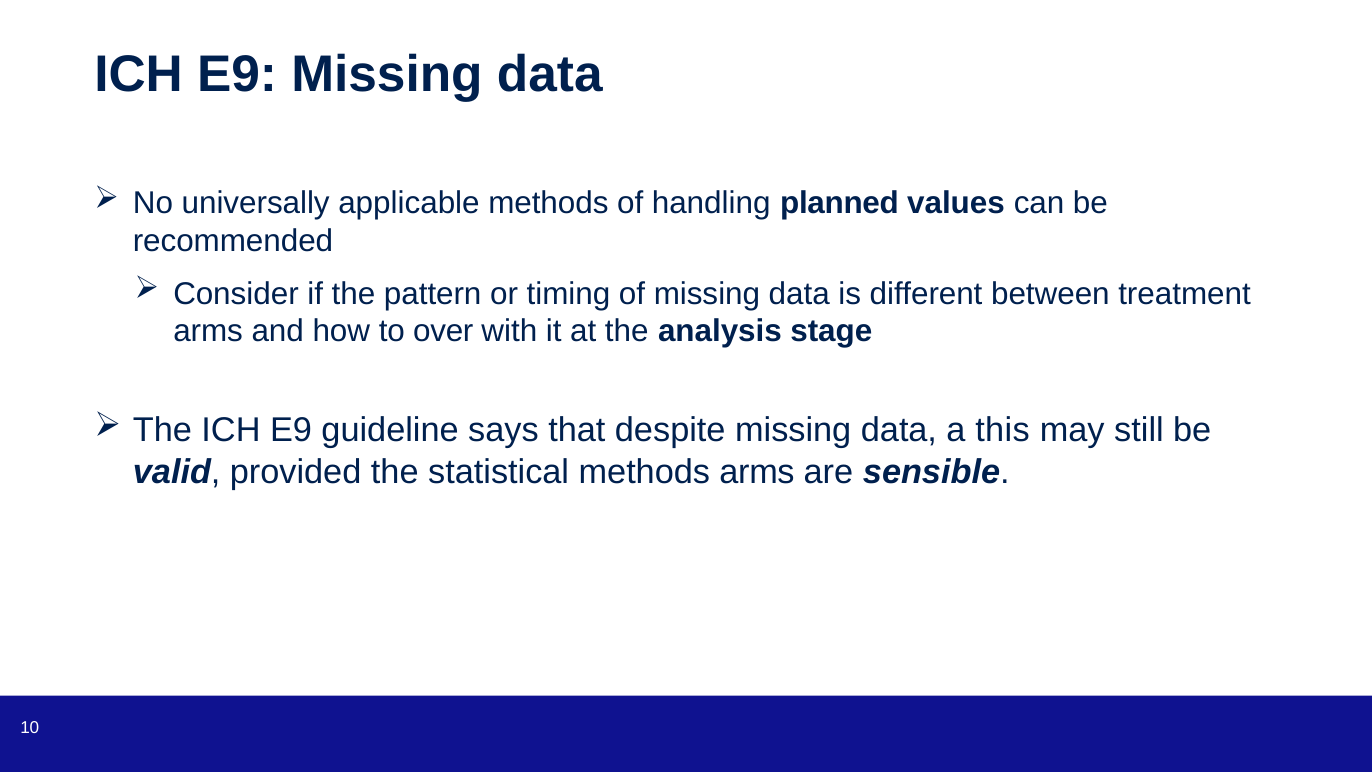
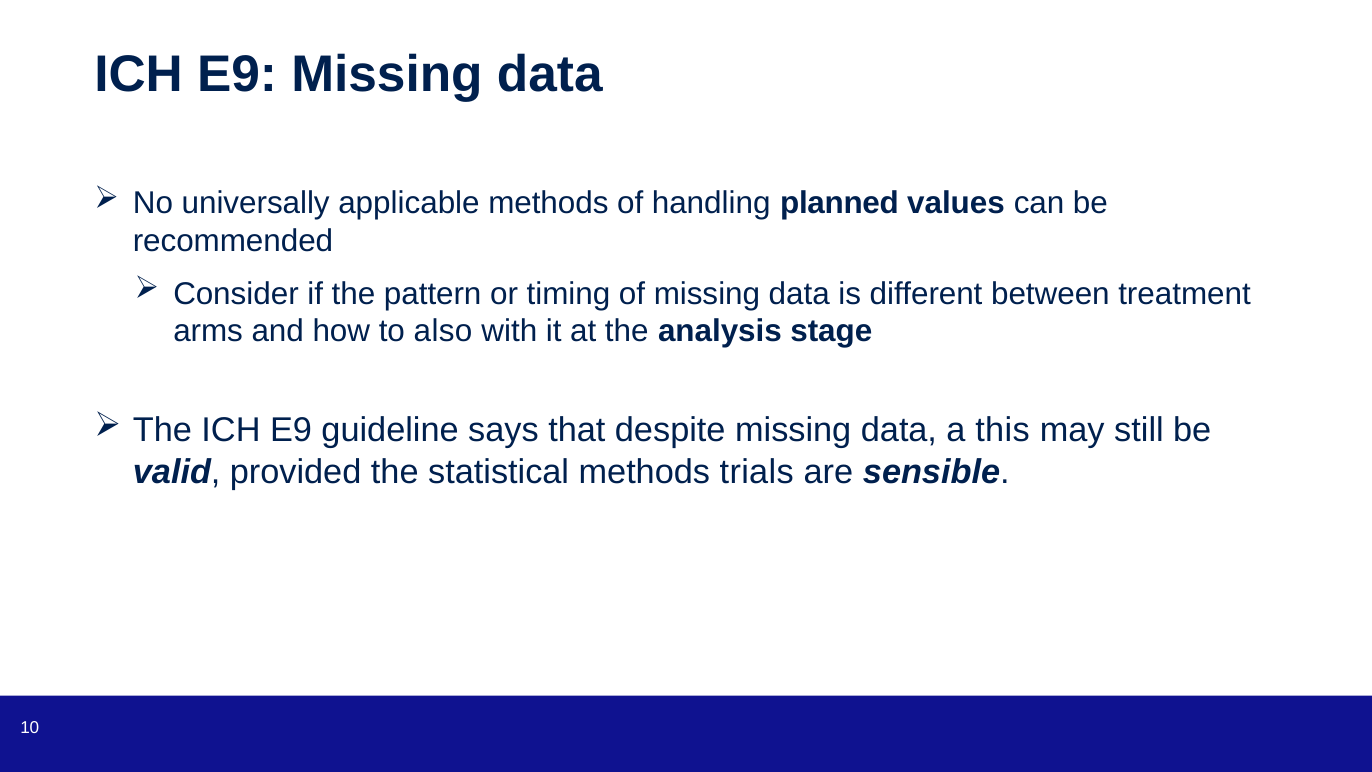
over: over -> also
methods arms: arms -> trials
